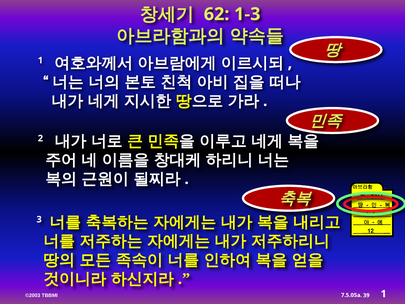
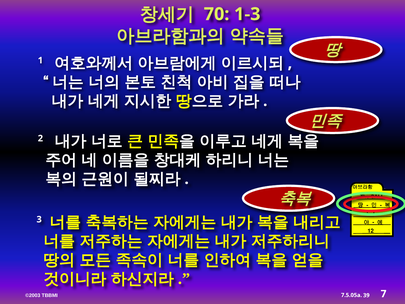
62: 62 -> 70
39 1: 1 -> 7
